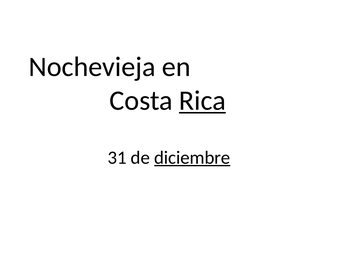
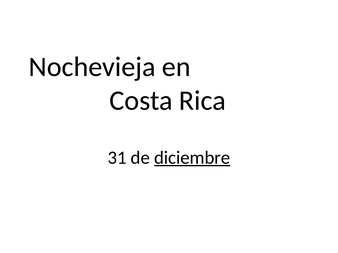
Rica underline: present -> none
